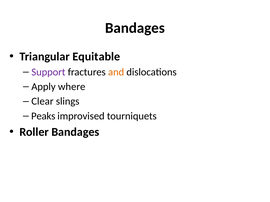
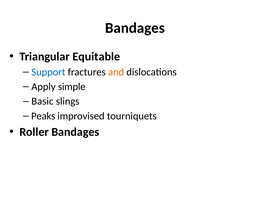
Support colour: purple -> blue
where: where -> simple
Clear: Clear -> Basic
